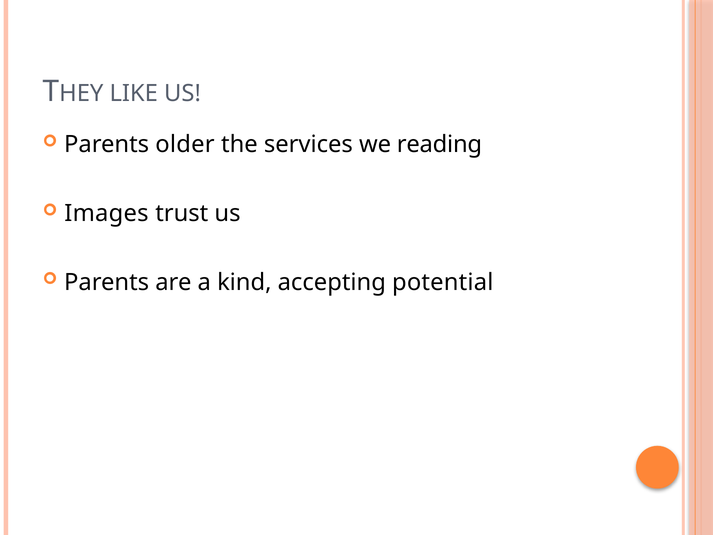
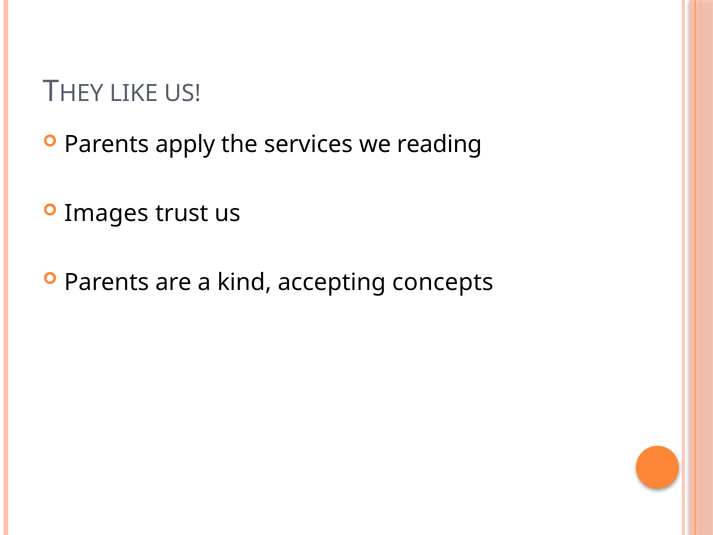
older: older -> apply
potential: potential -> concepts
